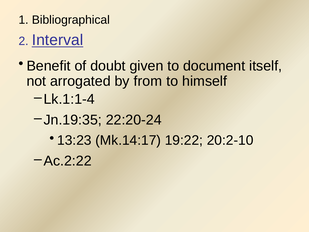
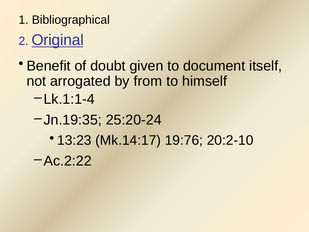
Interval: Interval -> Original
22:20-24: 22:20-24 -> 25:20-24
19:22: 19:22 -> 19:76
